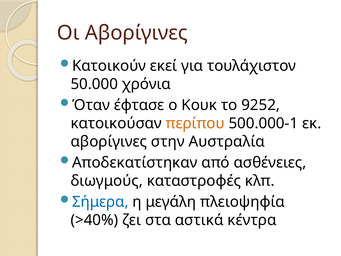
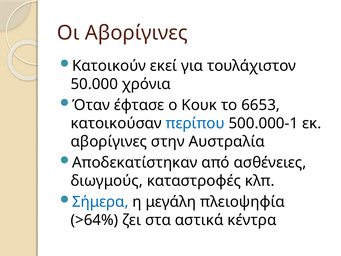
9252: 9252 -> 6653
περίπου colour: orange -> blue
>40%: >40% -> >64%
